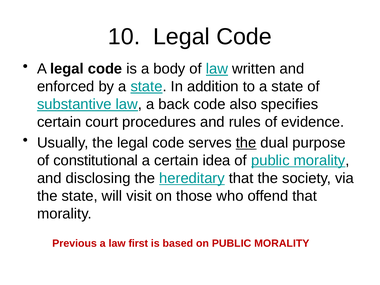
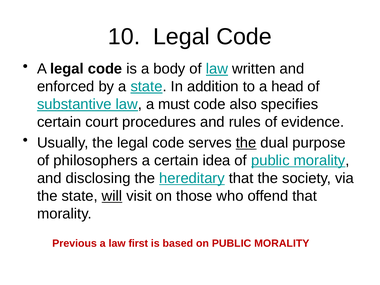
to a state: state -> head
back: back -> must
constitutional: constitutional -> philosophers
will underline: none -> present
